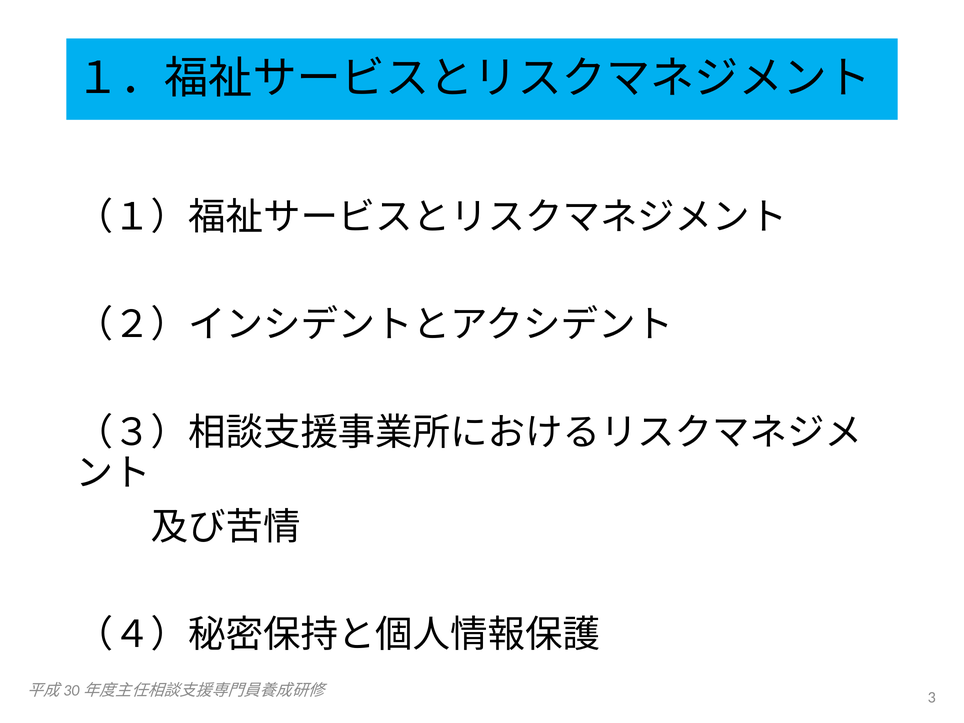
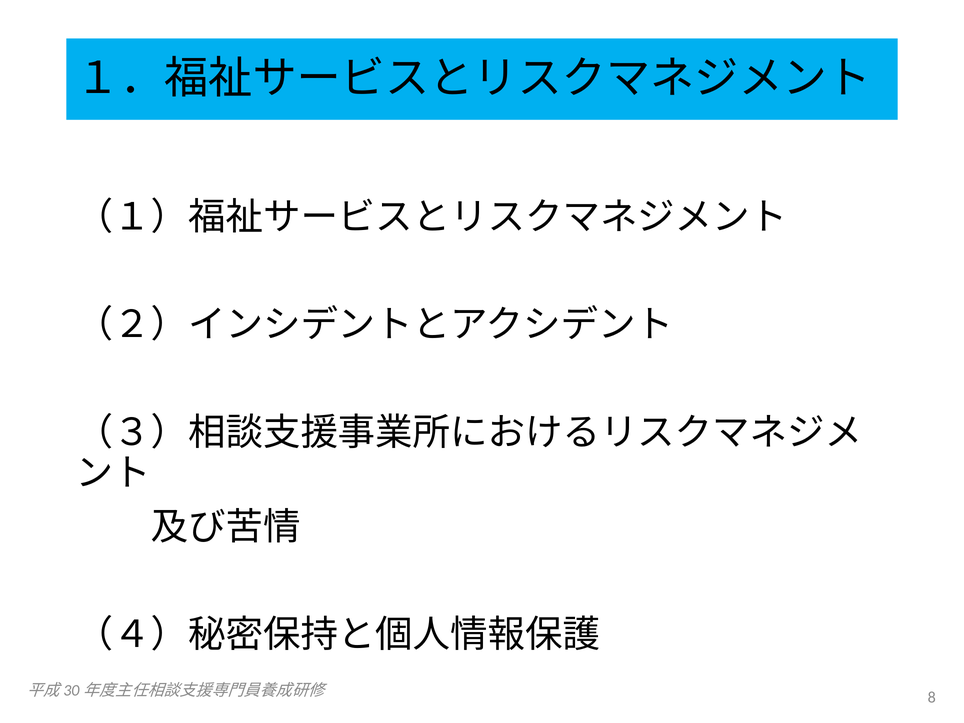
3: 3 -> 8
